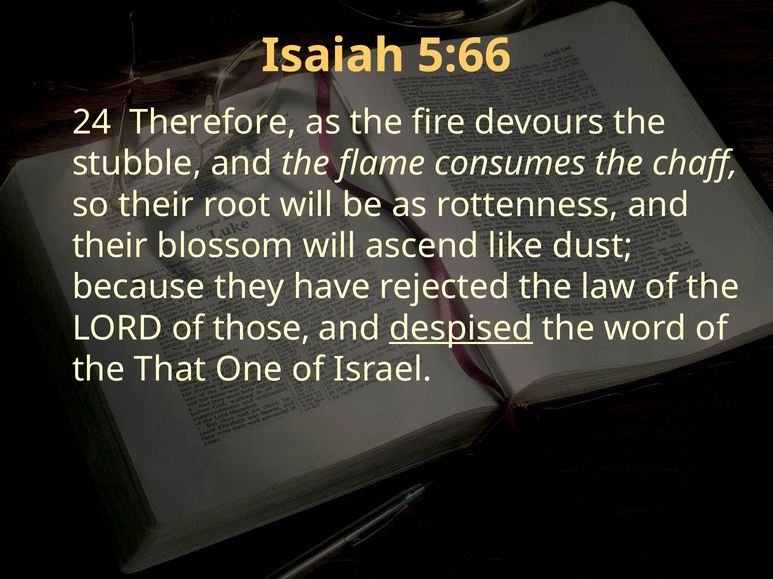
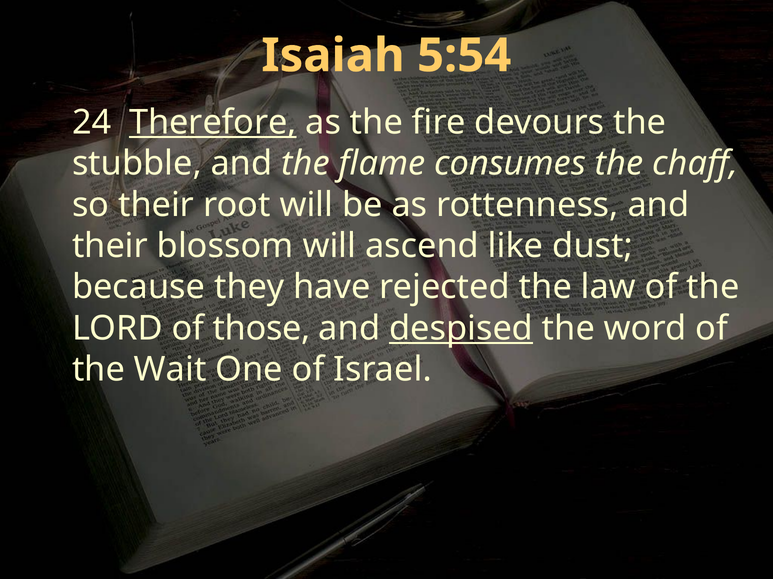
5:66: 5:66 -> 5:54
Therefore underline: none -> present
That: That -> Wait
